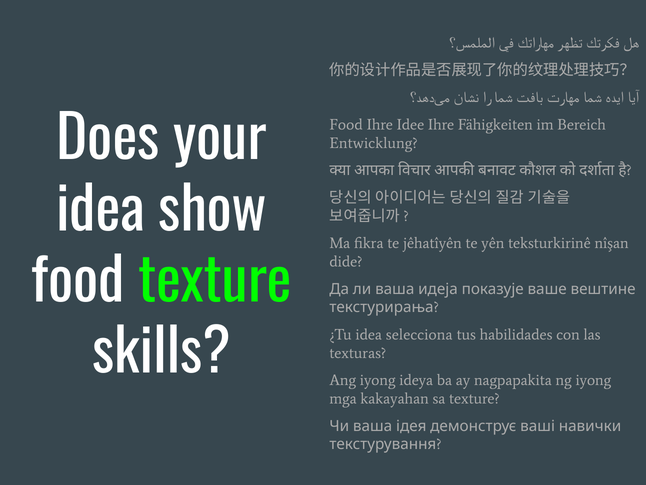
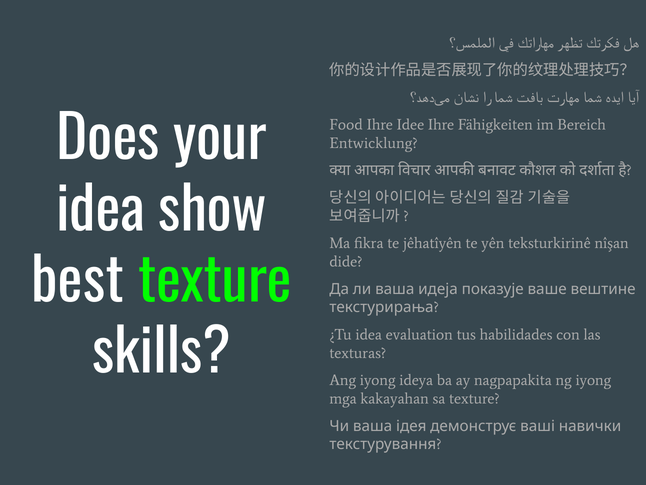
food at (78, 282): food -> best
selecciona: selecciona -> evaluation
